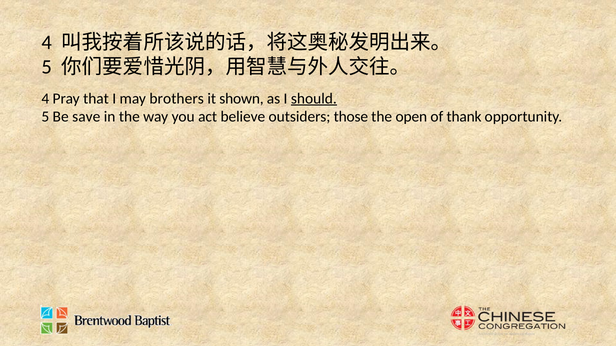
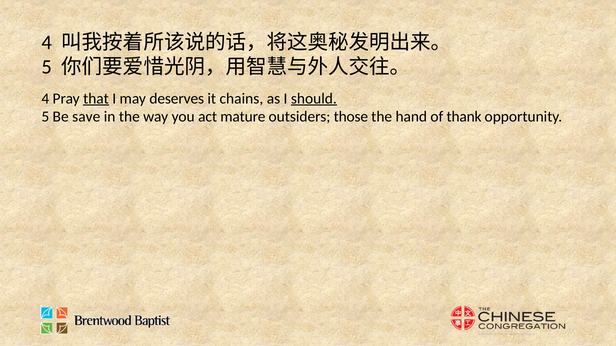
that underline: none -> present
brothers: brothers -> deserves
shown: shown -> chains
believe: believe -> mature
open: open -> hand
